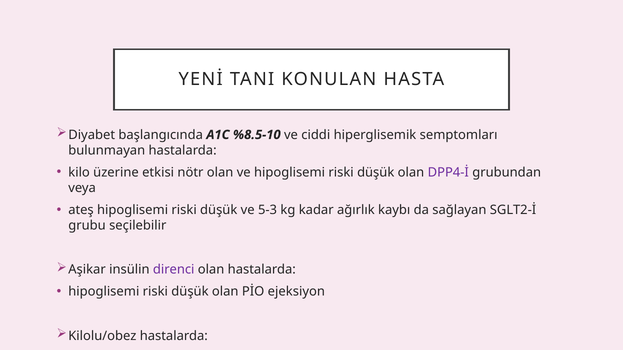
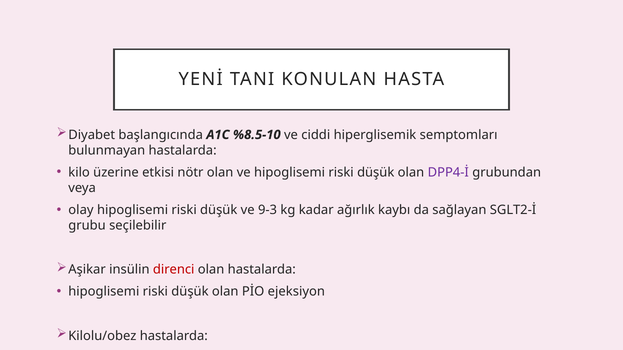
ateş: ateş -> olay
5-3: 5-3 -> 9-3
direnci colour: purple -> red
